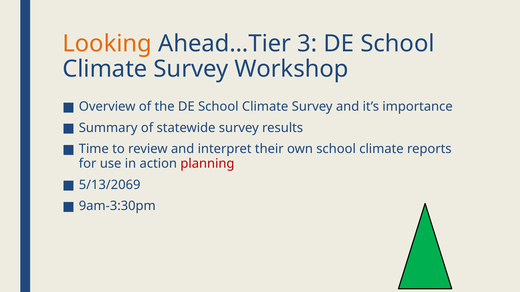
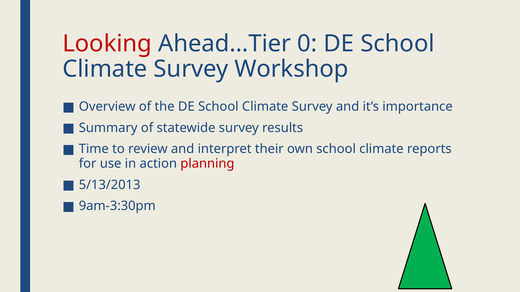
Looking colour: orange -> red
3: 3 -> 0
5/13/2069: 5/13/2069 -> 5/13/2013
